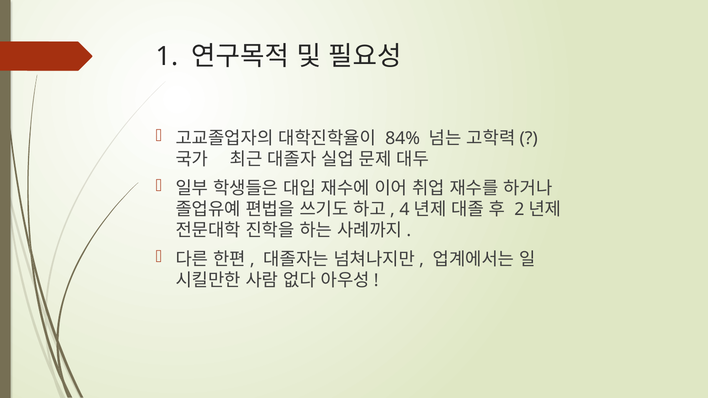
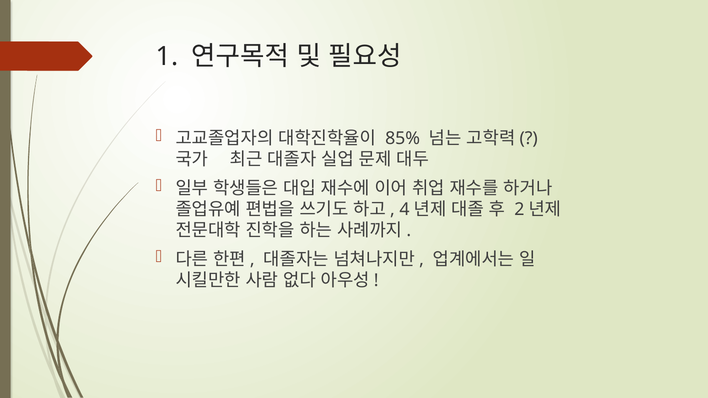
84%: 84% -> 85%
